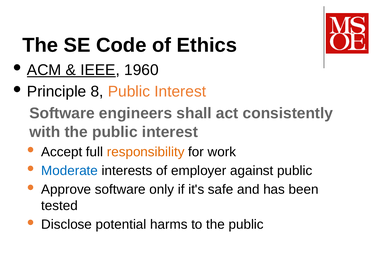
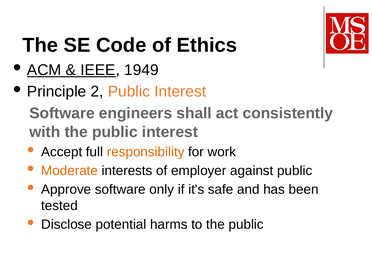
1960: 1960 -> 1949
8: 8 -> 2
Moderate colour: blue -> orange
